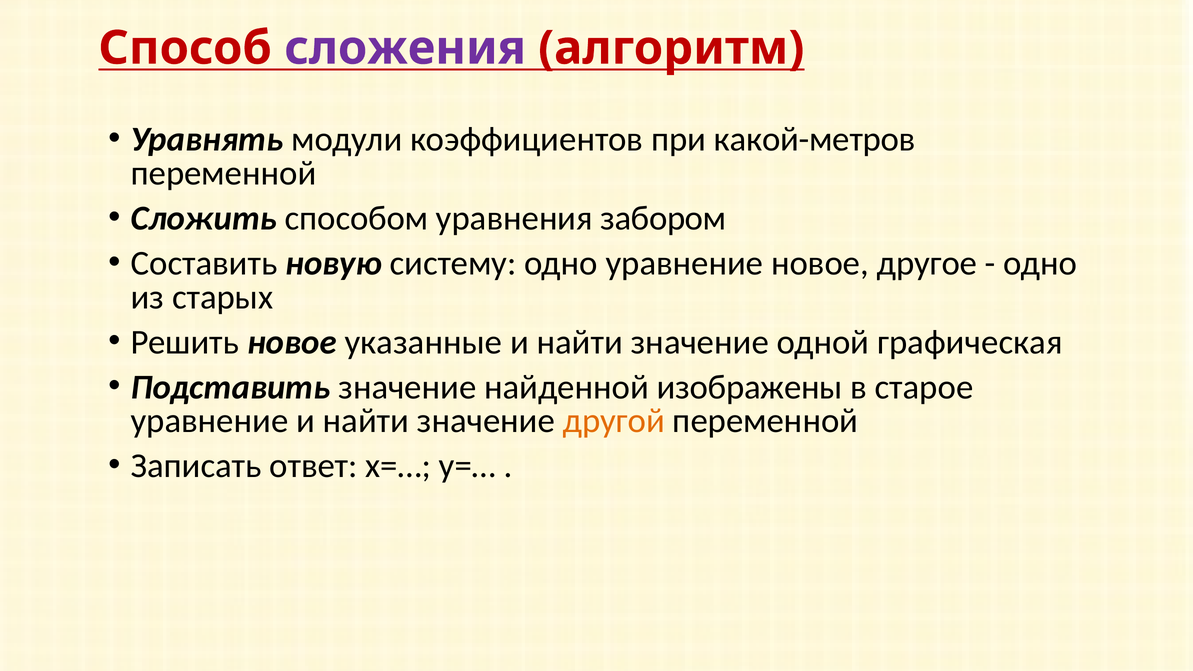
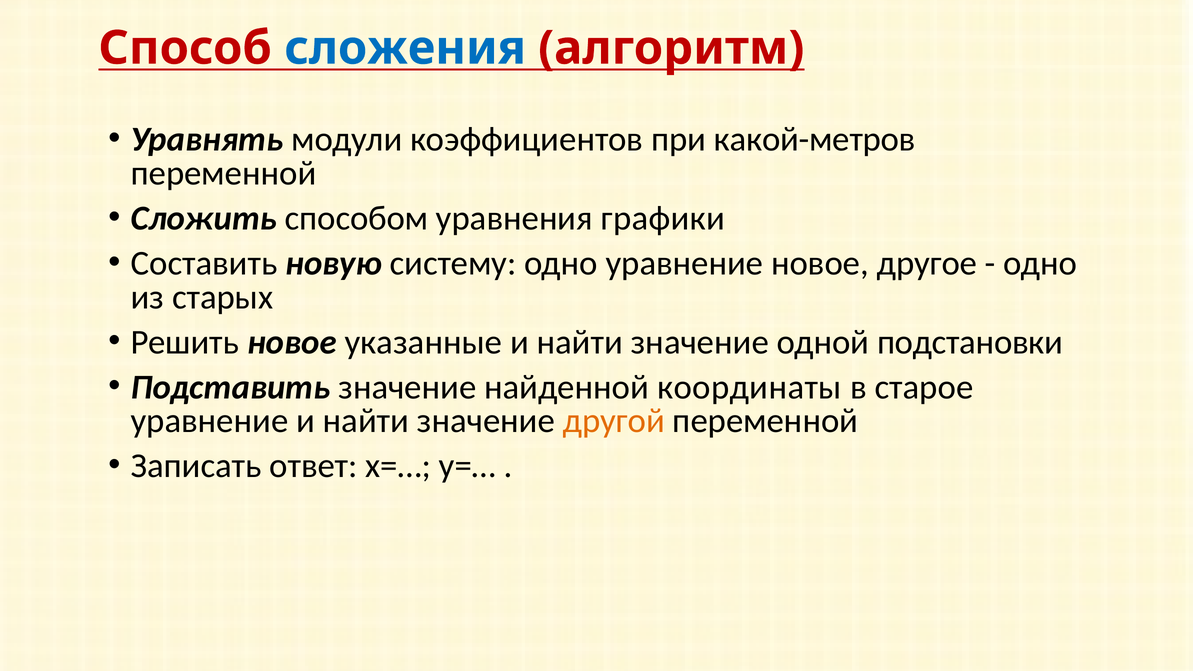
сложения colour: purple -> blue
забором: забором -> графики
графическая: графическая -> подстановки
изображены: изображены -> координаты
